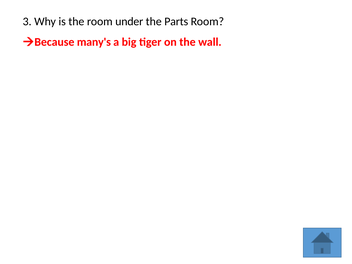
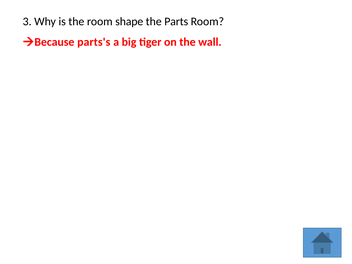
under: under -> shape
many's: many's -> parts's
